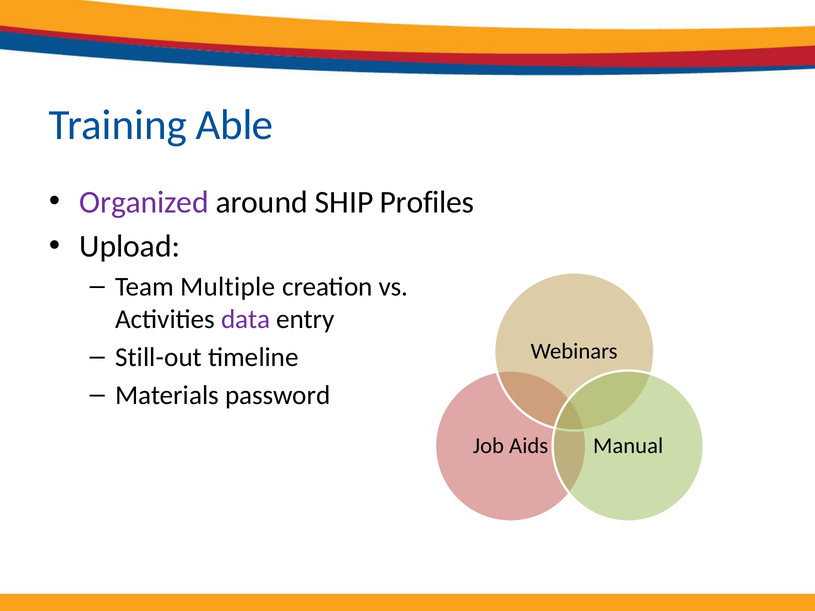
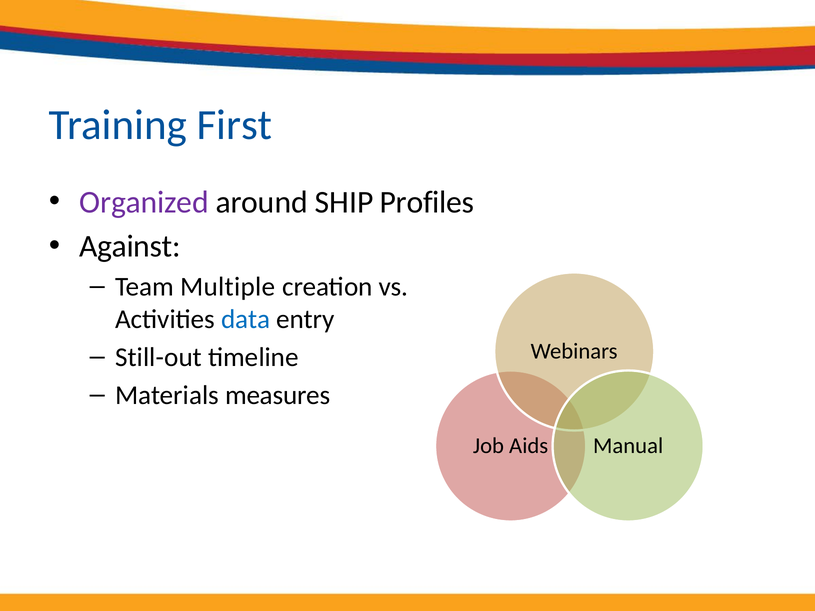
Able: Able -> First
Upload: Upload -> Against
data colour: purple -> blue
password: password -> measures
